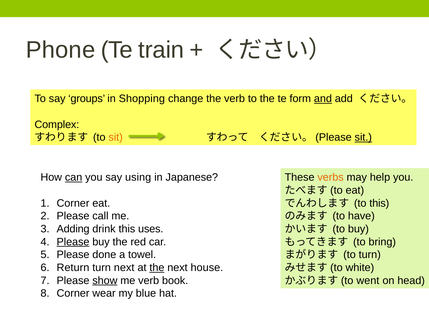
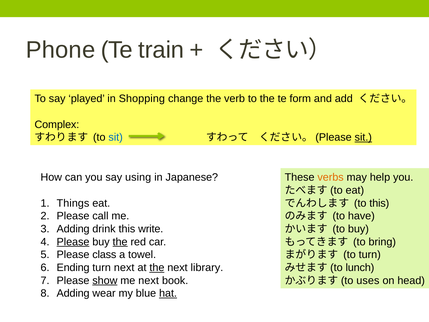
groups: groups -> played
and underline: present -> none
sit at (116, 137) colour: orange -> blue
can underline: present -> none
Corner at (73, 203): Corner -> Things
uses: uses -> write
the at (120, 242) underline: none -> present
done: done -> class
Return: Return -> Ending
house: house -> library
white: white -> lunch
me verb: verb -> next
went: went -> uses
Corner at (73, 293): Corner -> Adding
hat underline: none -> present
